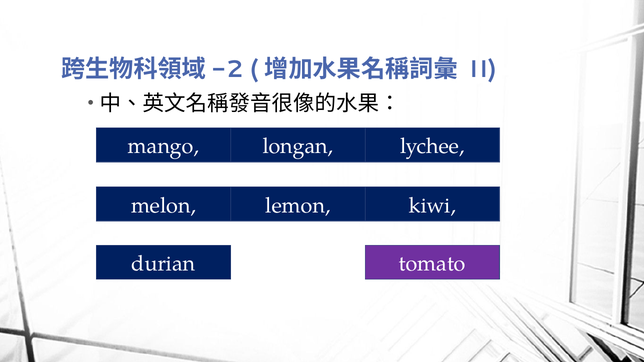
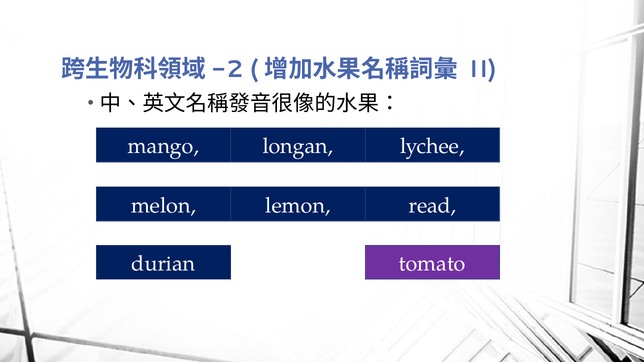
kiwi: kiwi -> read
